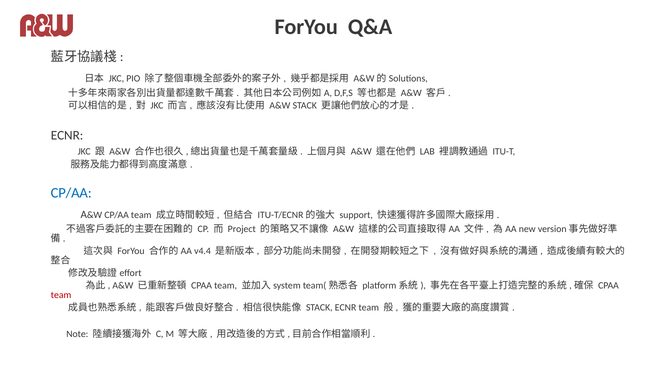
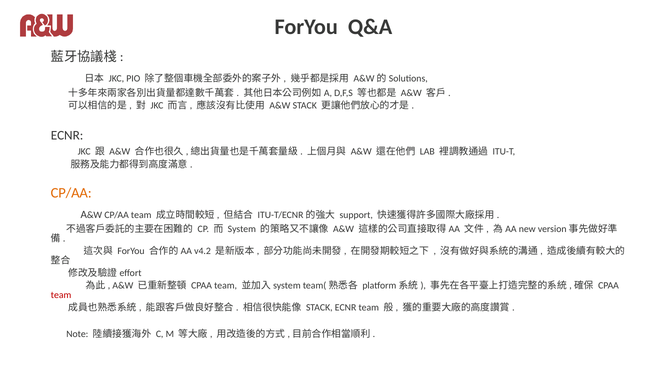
CP/AA at (71, 193) colour: blue -> orange
Project: Project -> System
v4.4: v4.4 -> v4.2
